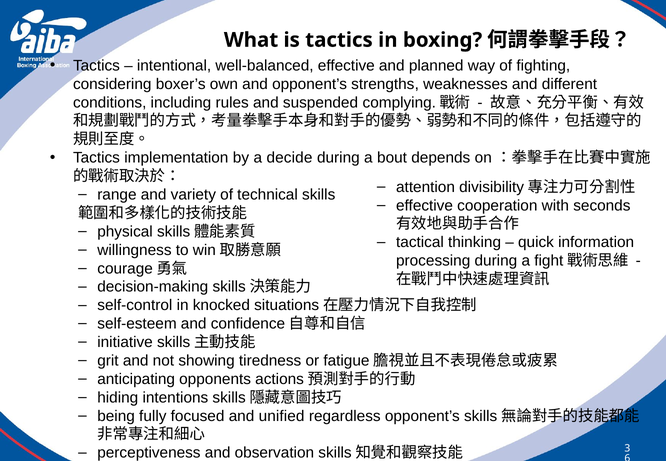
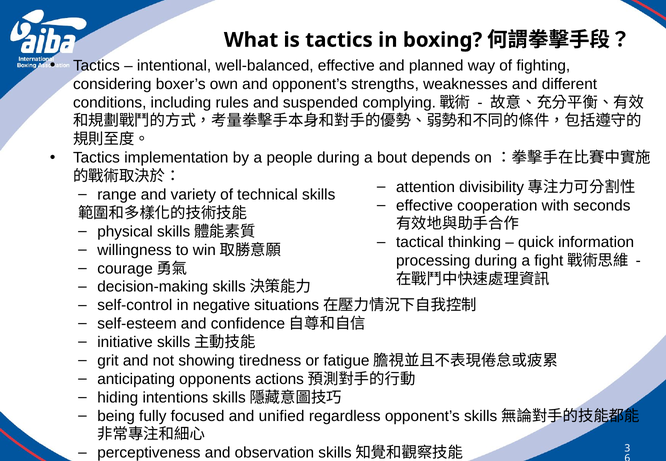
decide: decide -> people
knocked: knocked -> negative
